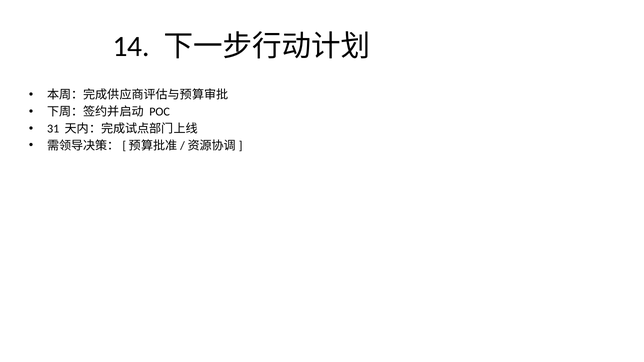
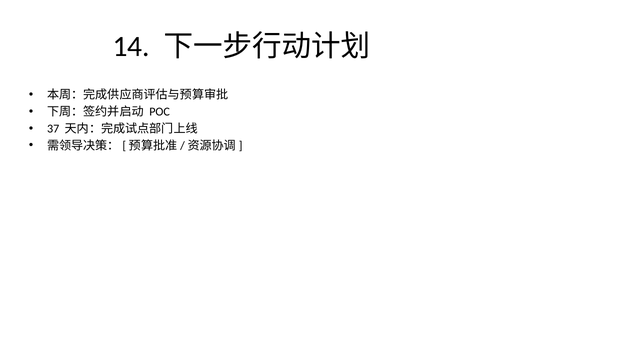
31: 31 -> 37
